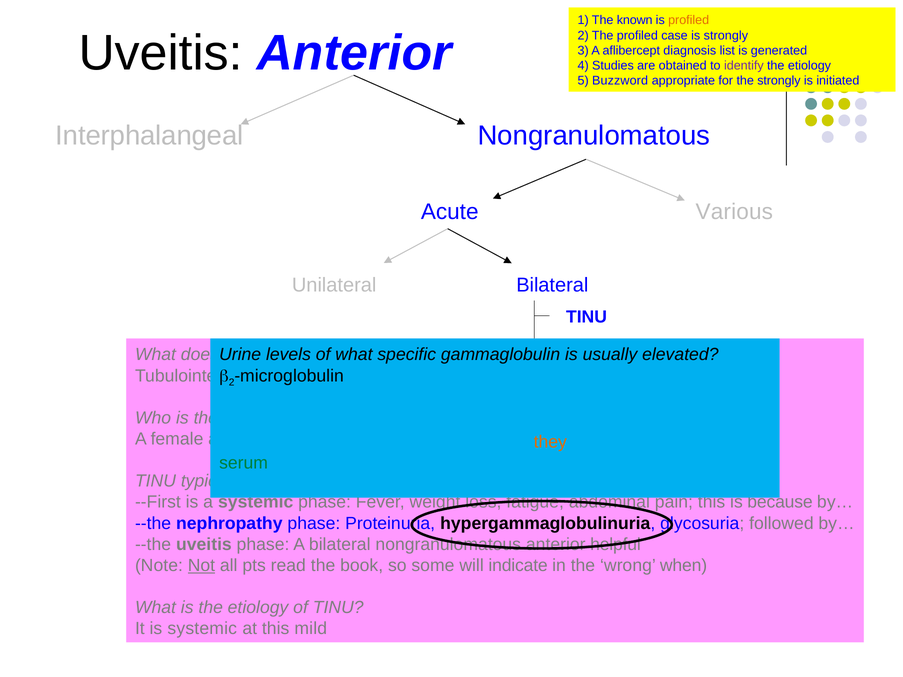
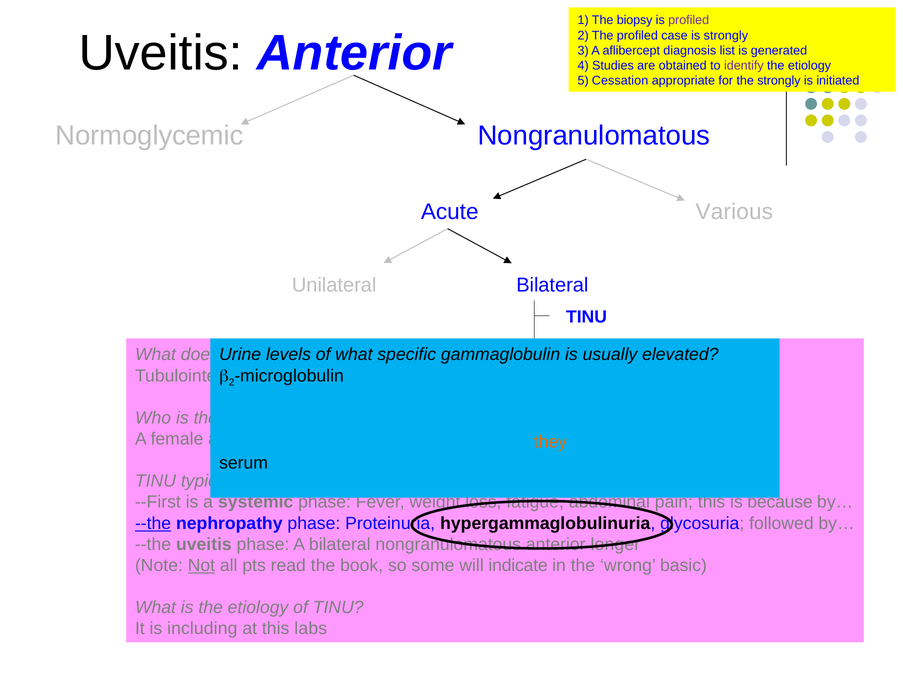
known: known -> biopsy
profiled at (689, 20) colour: orange -> purple
Buzzword: Buzzword -> Cessation
Interphalangeal: Interphalangeal -> Normoglycemic
serum at (244, 463) colour: green -> black
--the at (153, 523) underline: none -> present
helpful: helpful -> longer
when: when -> basic
is systemic: systemic -> including
mild: mild -> labs
